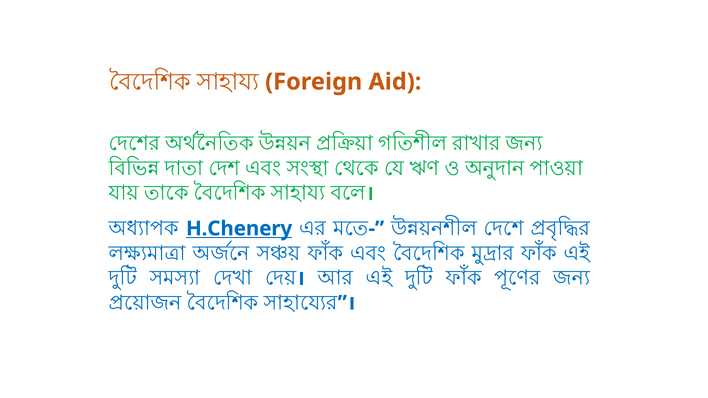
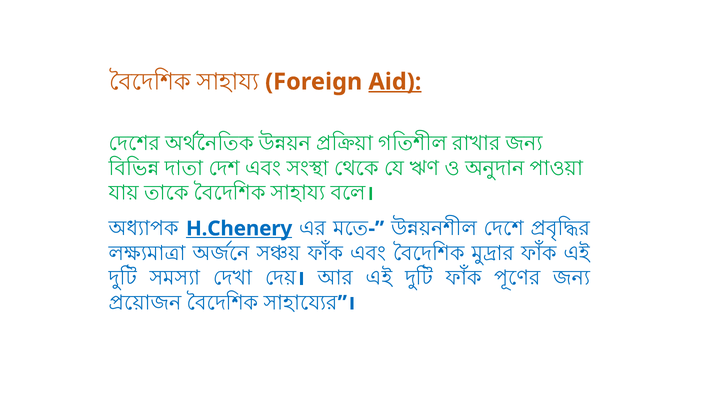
Aid underline: none -> present
